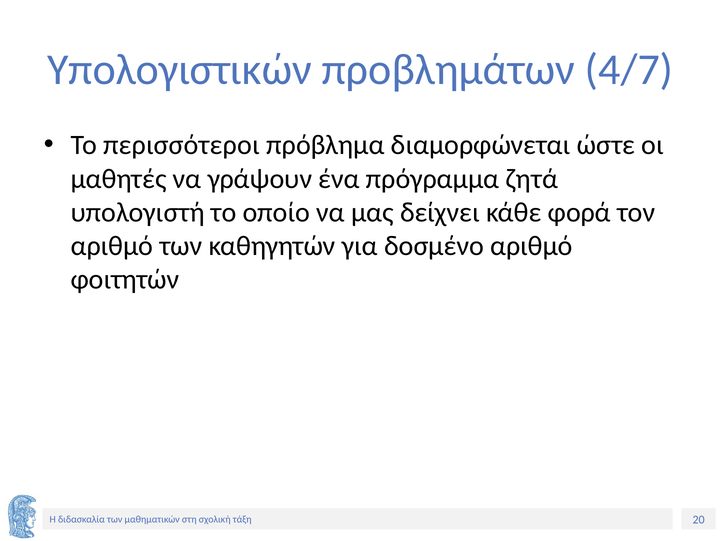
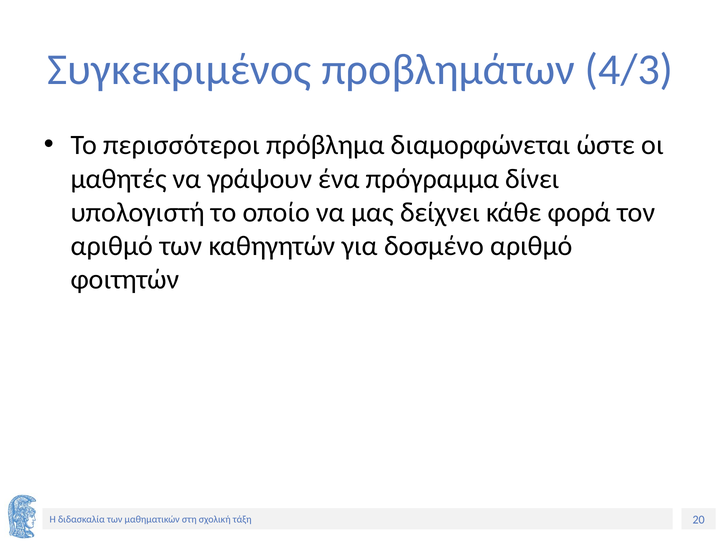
Υπολογιστικών: Υπολογιστικών -> Συγκεκριμένος
4/7: 4/7 -> 4/3
ζητά: ζητά -> δίνει
